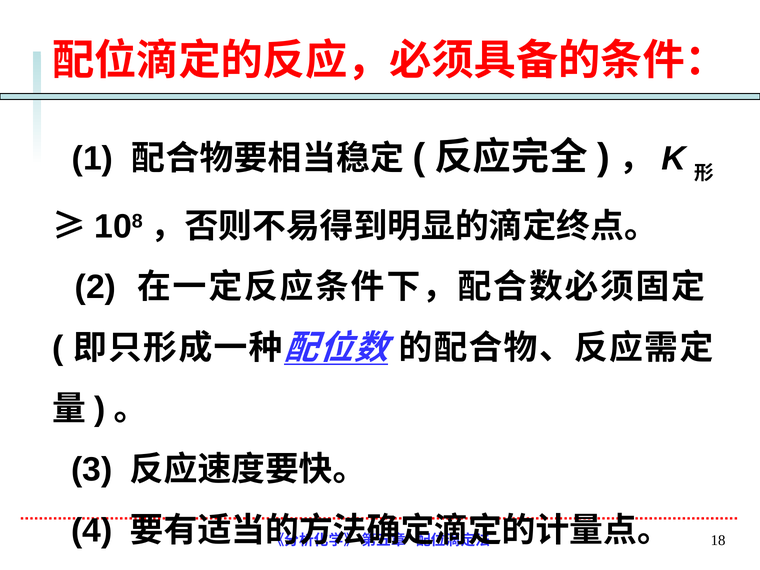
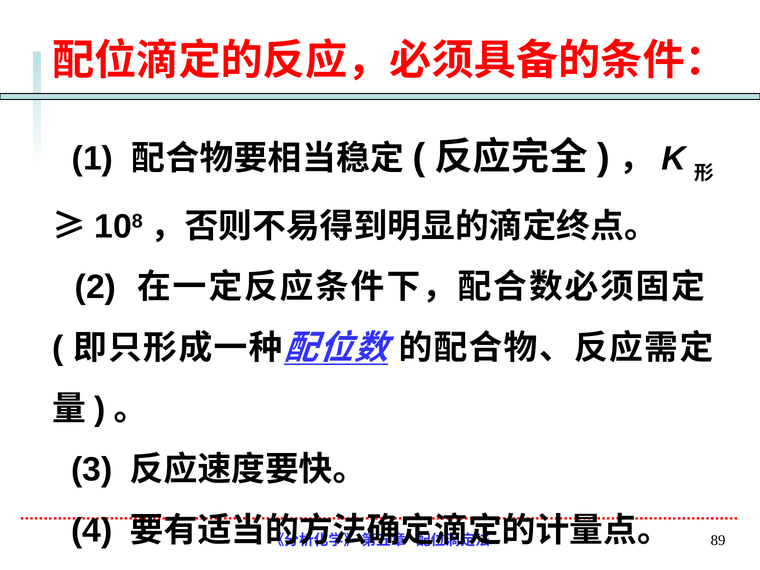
18: 18 -> 89
